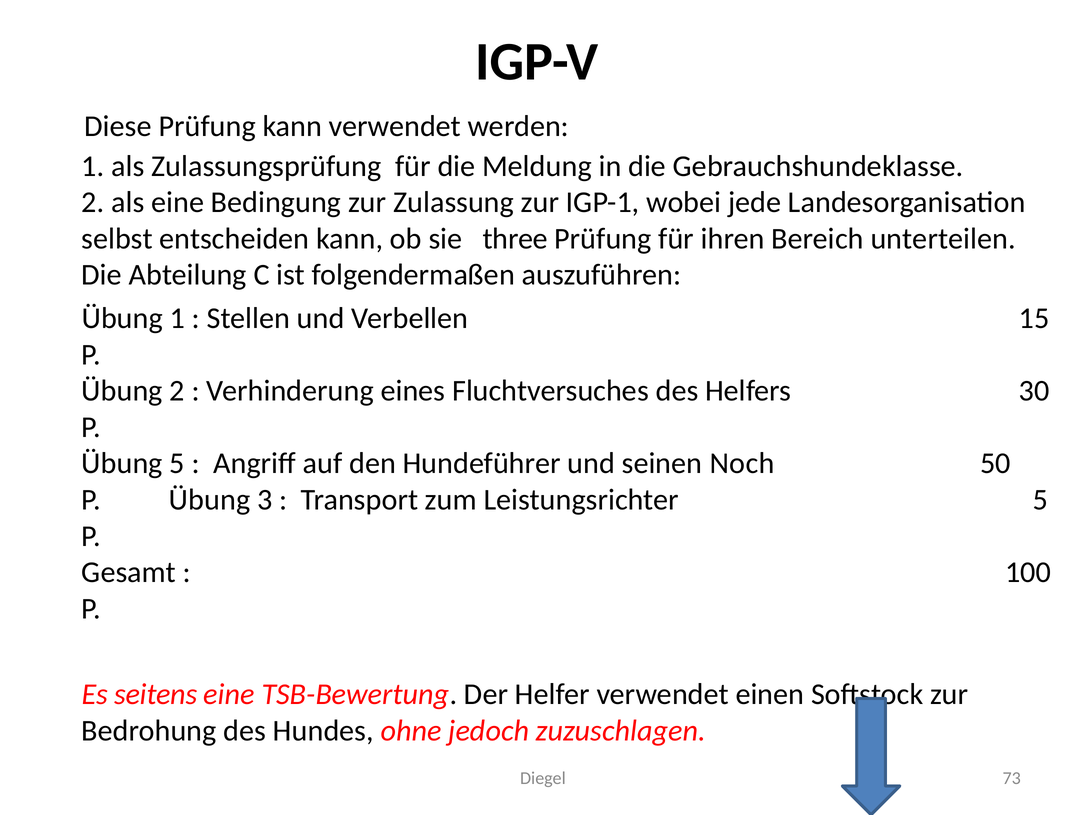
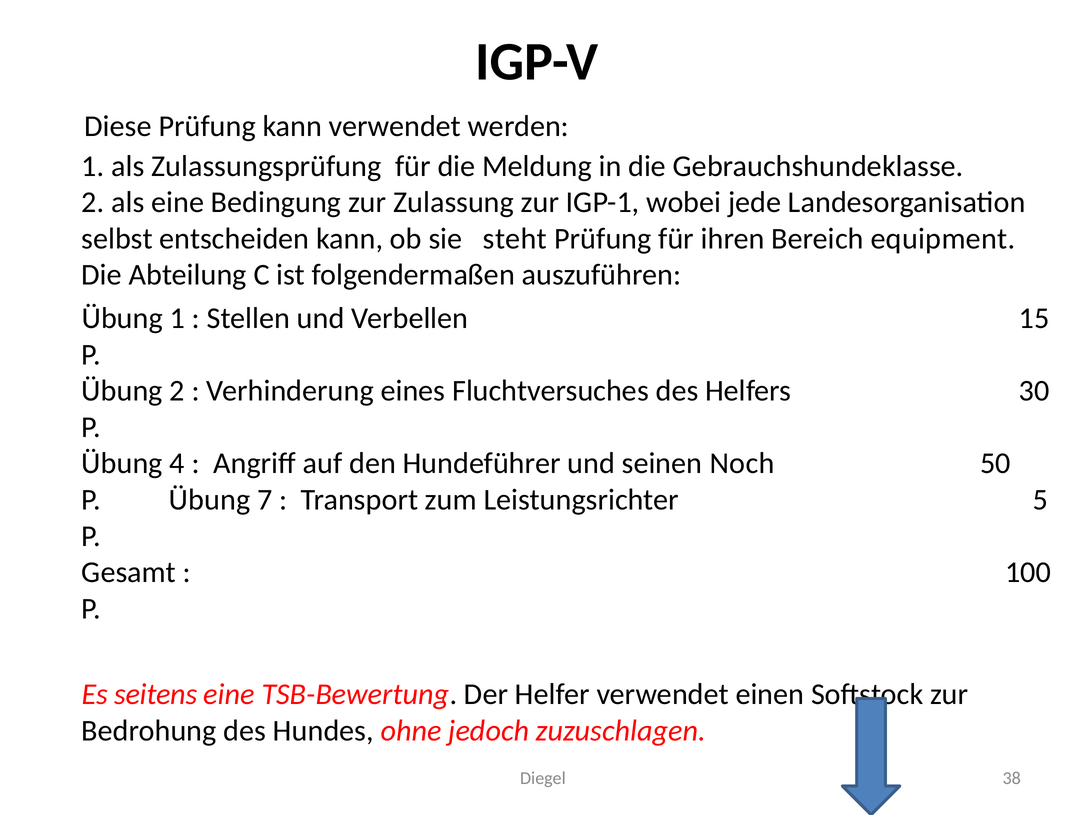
three: three -> steht
unterteilen: unterteilen -> equipment
Übung 5: 5 -> 4
3: 3 -> 7
73: 73 -> 38
